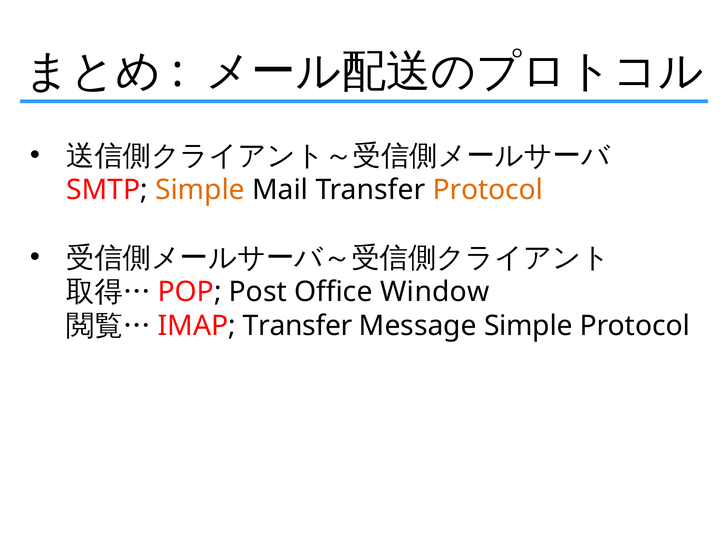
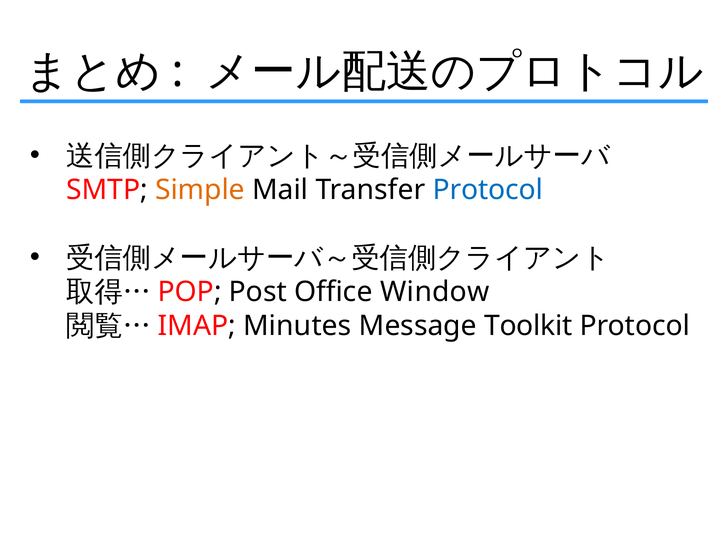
Protocol at (488, 190) colour: orange -> blue
Transfer at (298, 326): Transfer -> Minutes
Message Simple: Simple -> Toolkit
